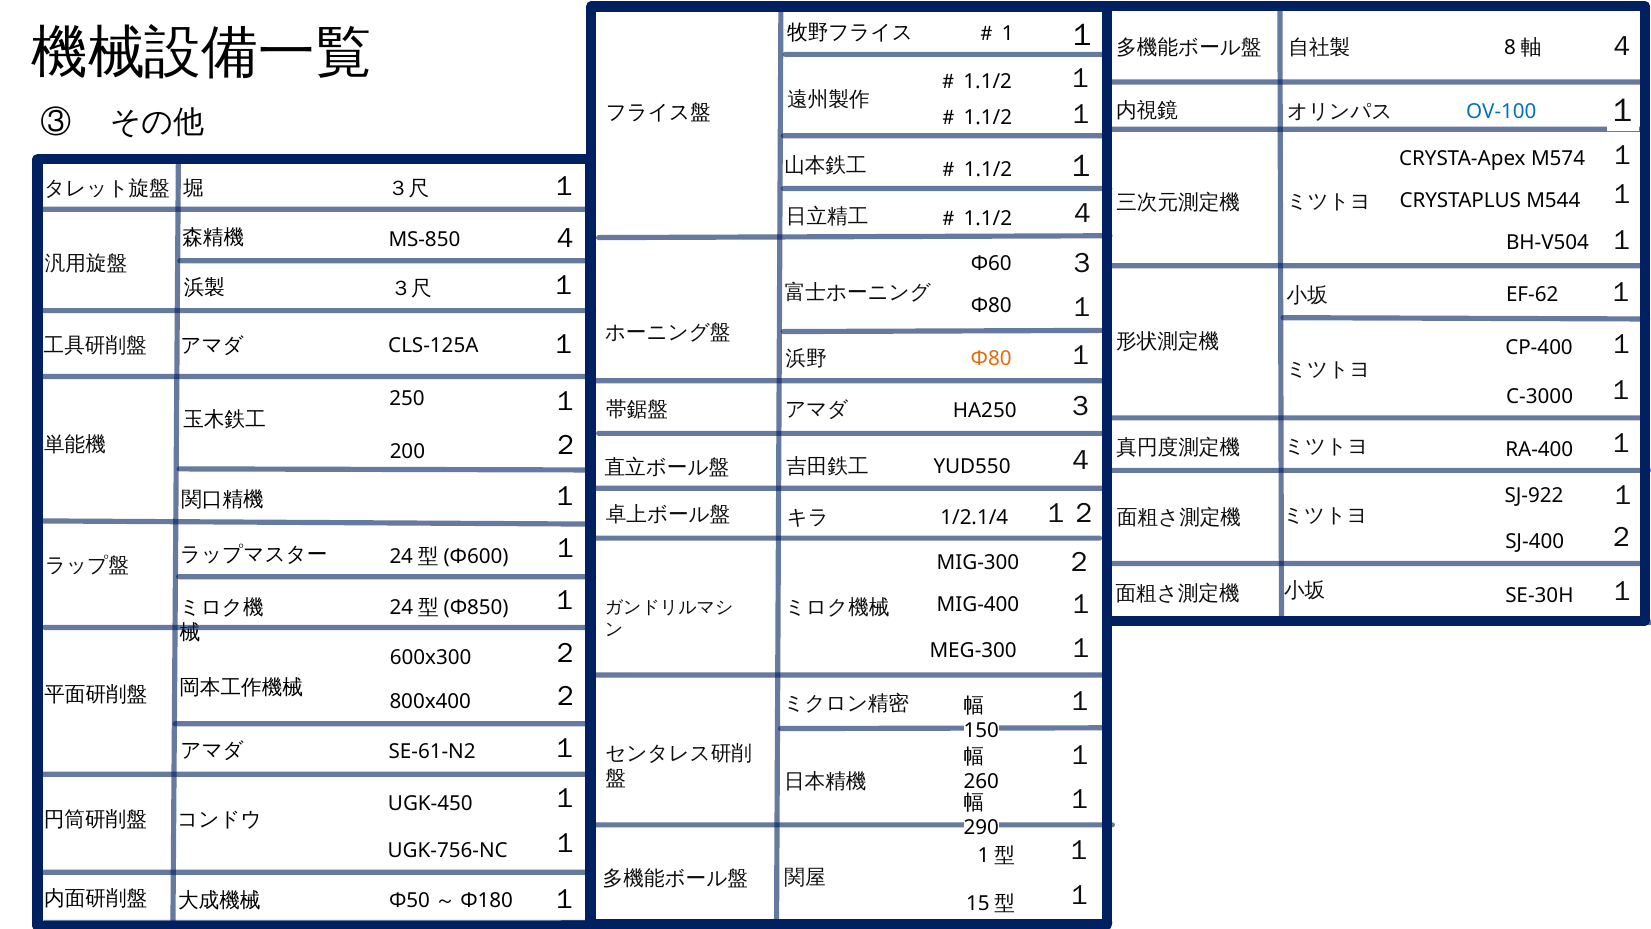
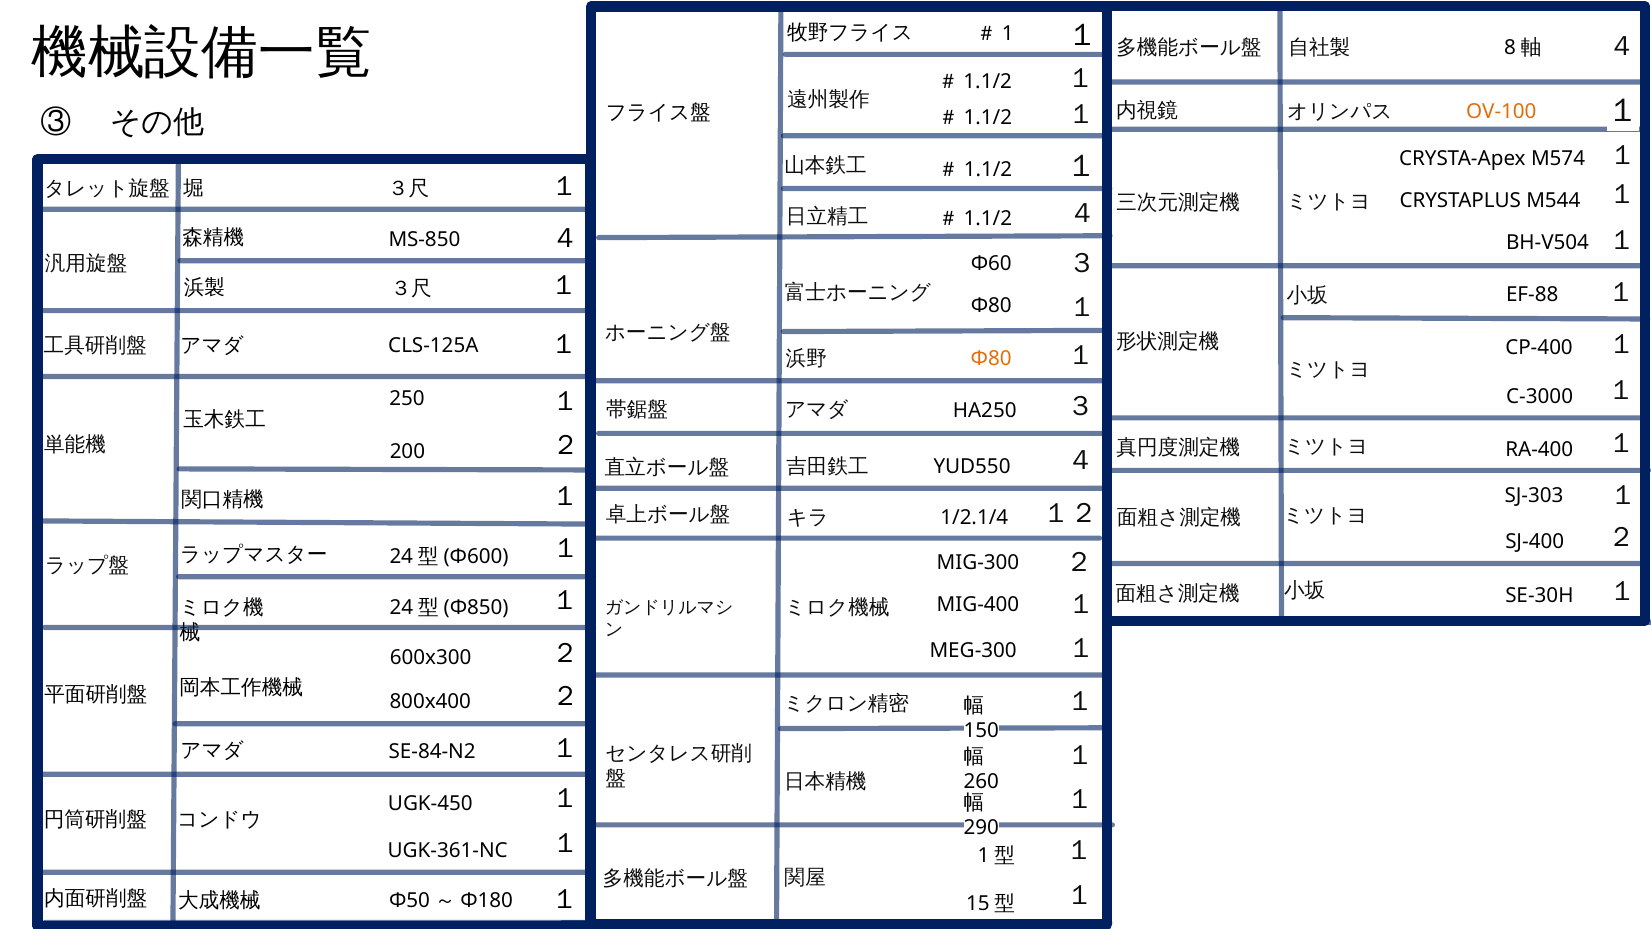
OV-100 colour: blue -> orange
EF-62: EF-62 -> EF-88
SJ-922: SJ-922 -> SJ-303
SE-61-N2: SE-61-N2 -> SE-84-N2
UGK-756-NC: UGK-756-NC -> UGK-361-NC
